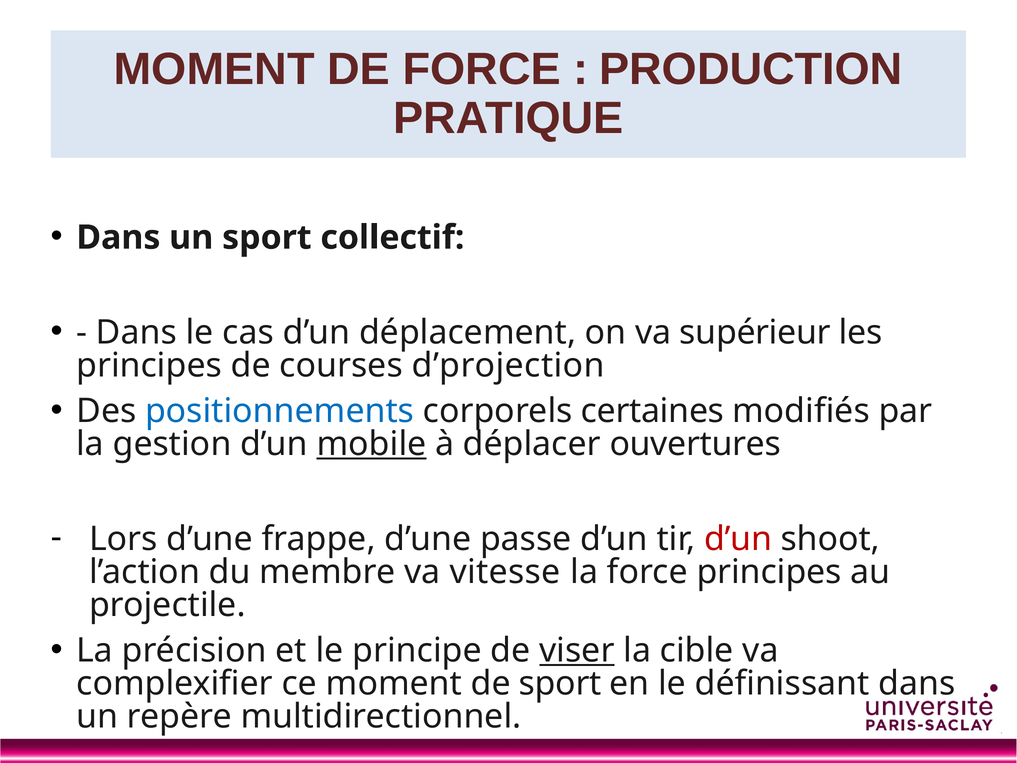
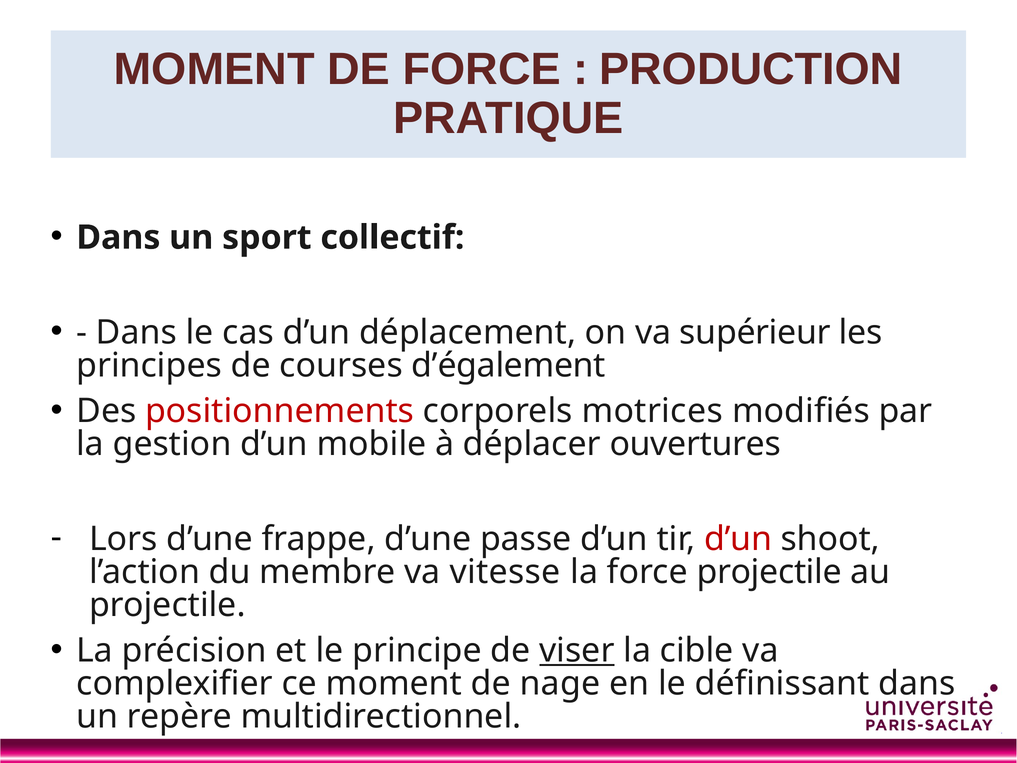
d’projection: d’projection -> d’également
positionnements colour: blue -> red
certaines: certaines -> motrices
mobile underline: present -> none
force principes: principes -> projectile
de sport: sport -> nage
